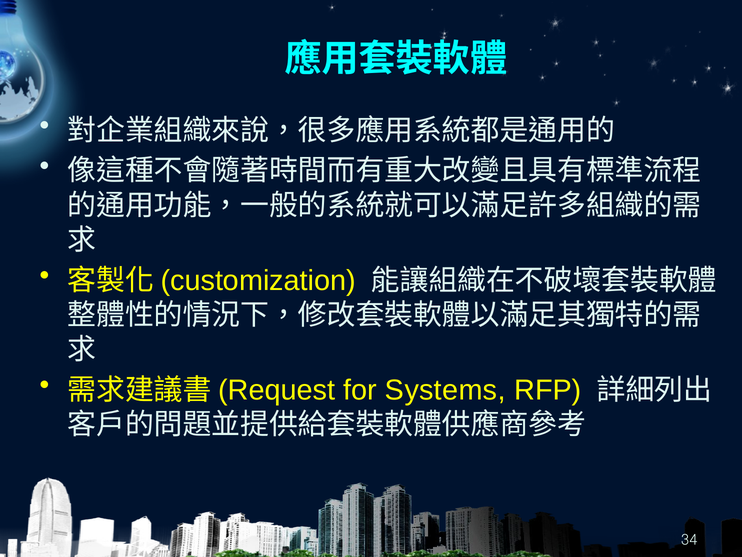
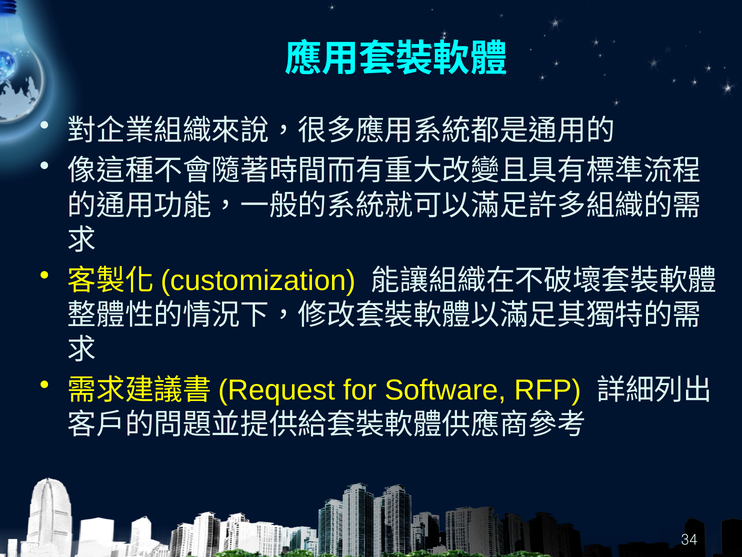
Systems: Systems -> Software
